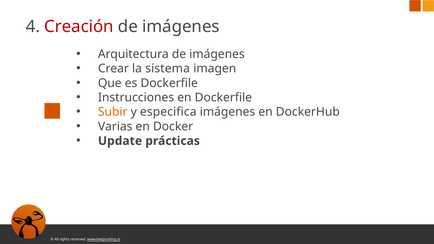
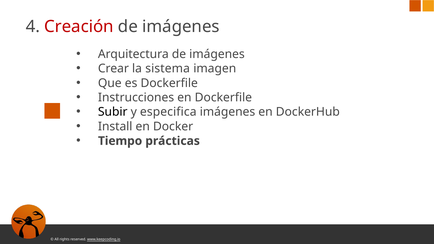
Subir colour: orange -> black
Varias: Varias -> Install
Update: Update -> Tiempo
